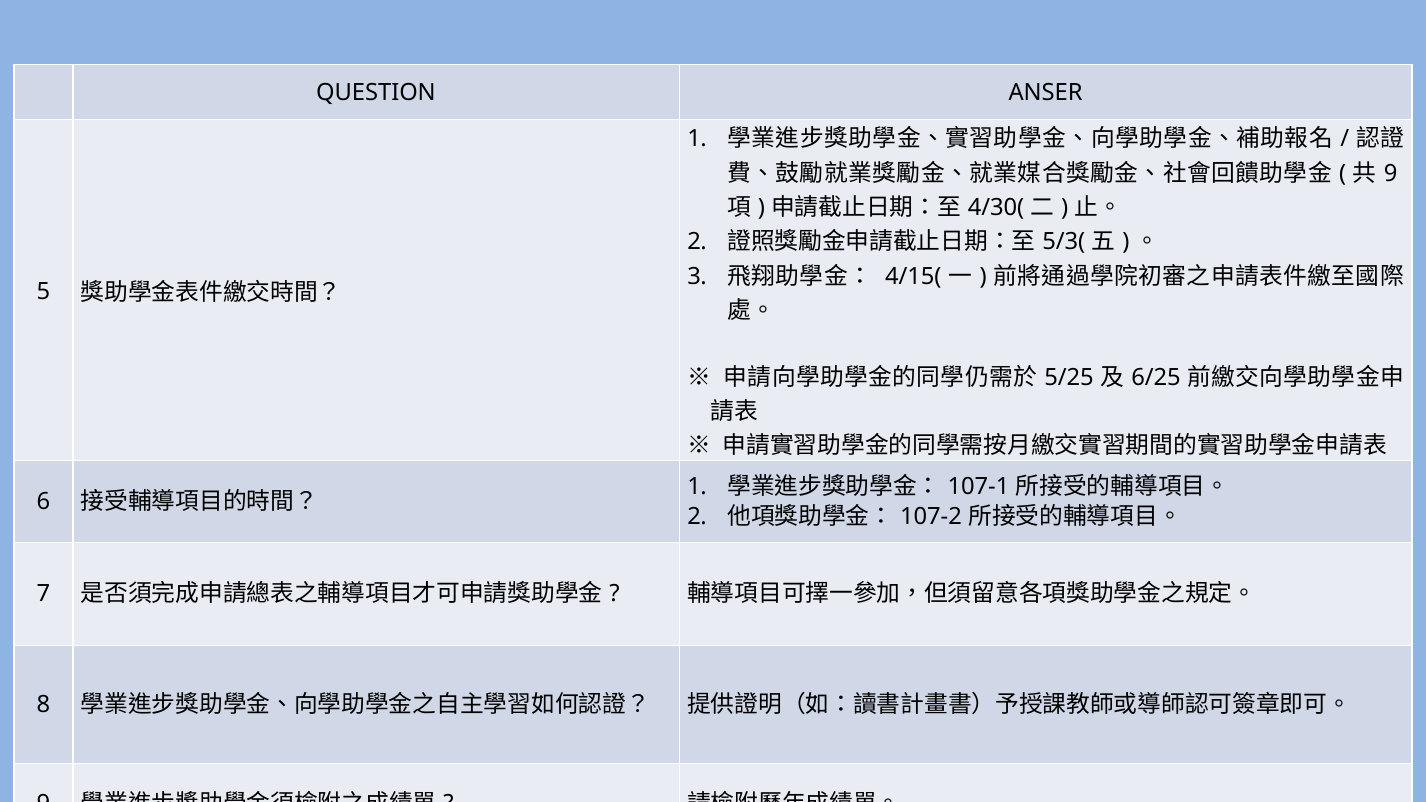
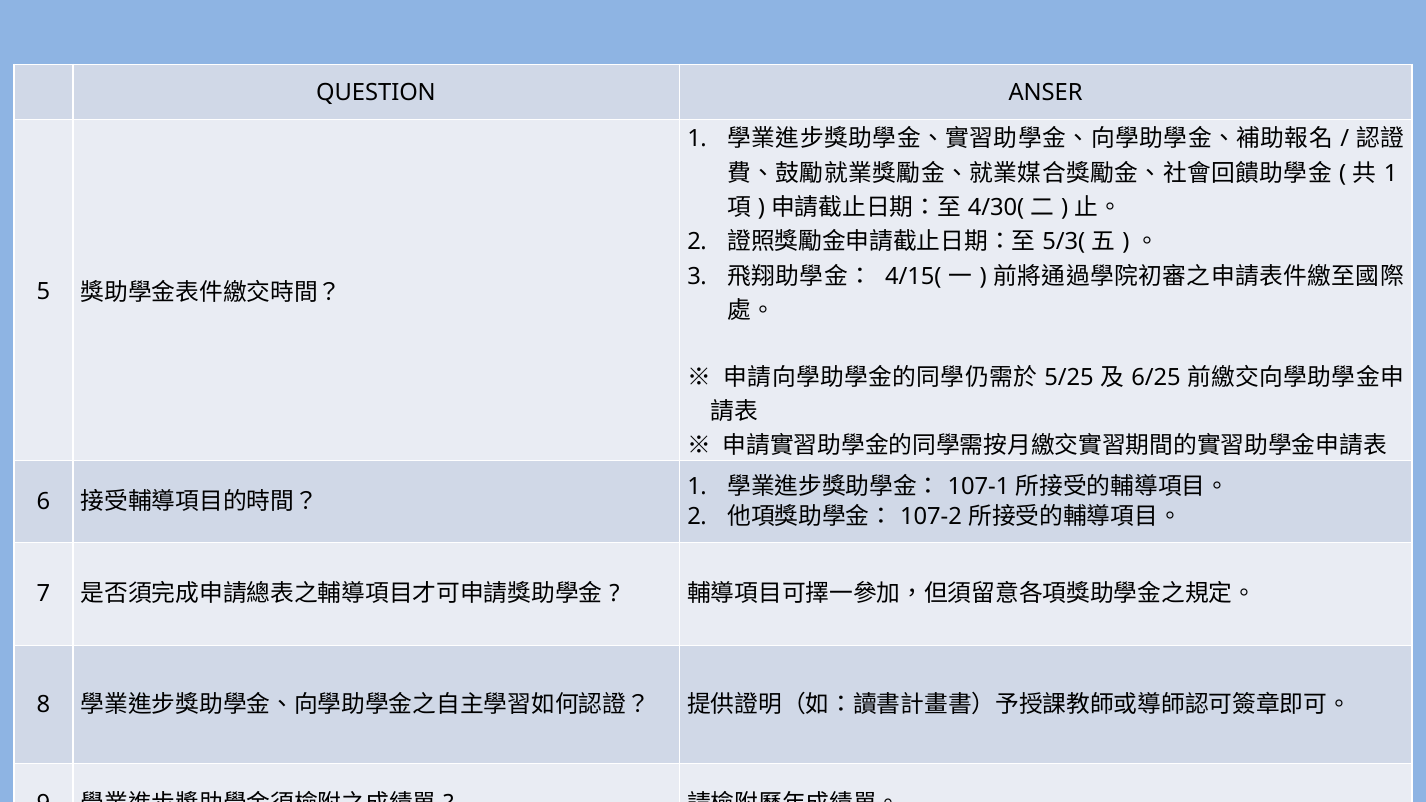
9 at (1391, 173): 9 -> 1
